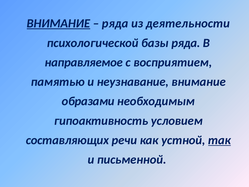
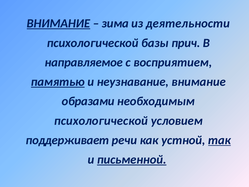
ряда at (115, 23): ряда -> зима
базы ряда: ряда -> прич
памятью underline: none -> present
гипоактивность at (101, 121): гипоактивность -> психологической
составляющих: составляющих -> поддерживает
письменной underline: none -> present
